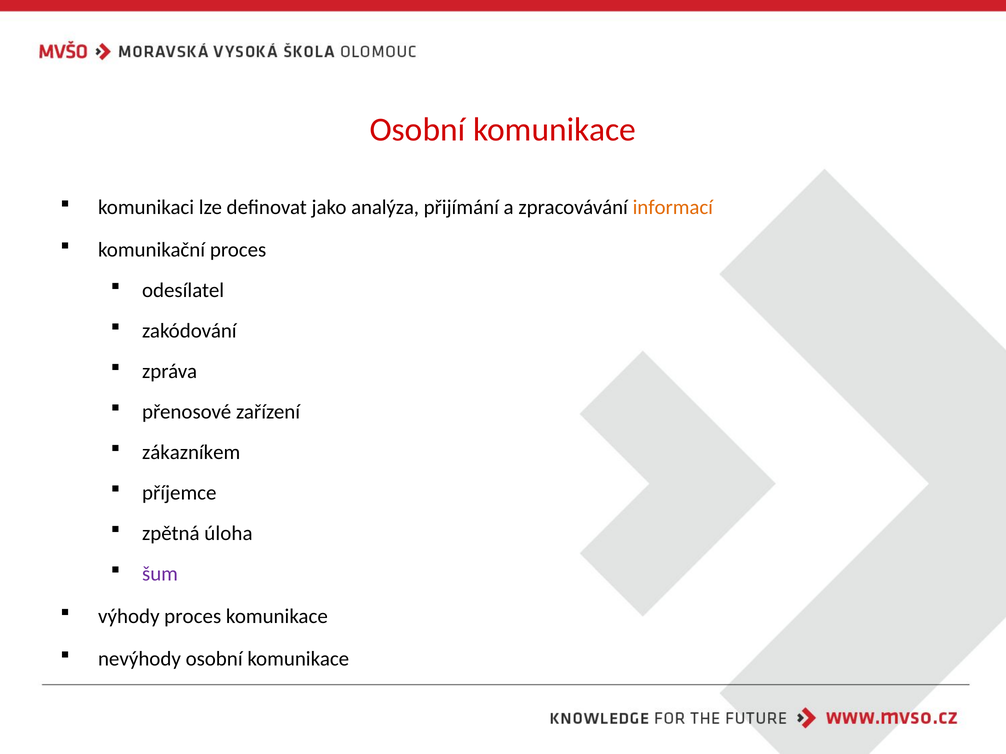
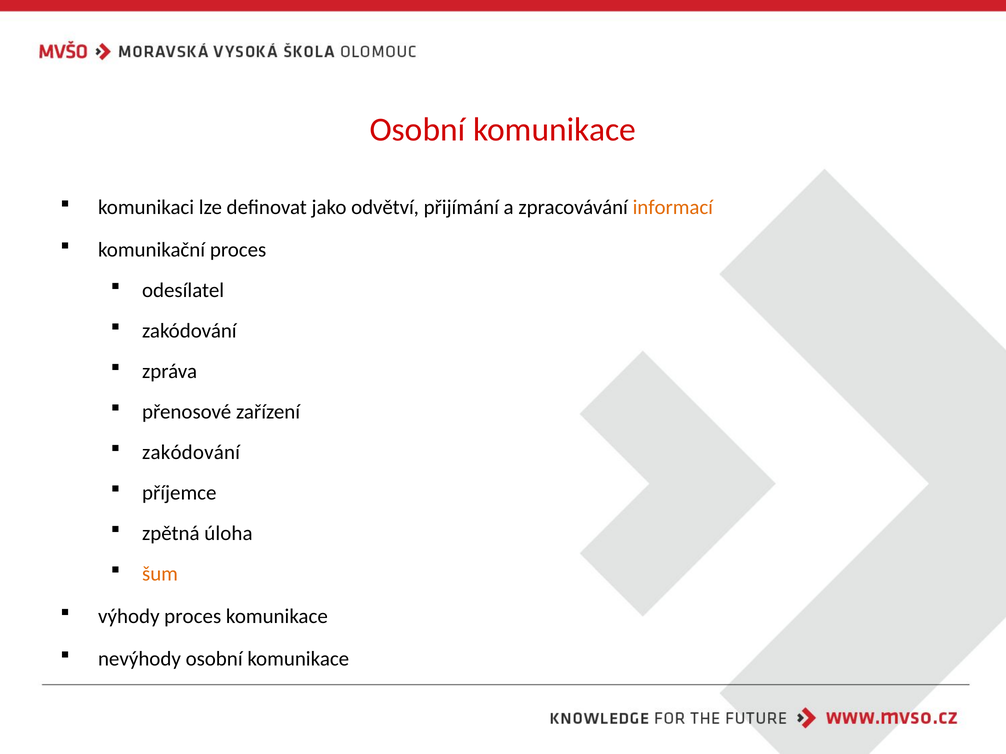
analýza: analýza -> odvětví
zákazníkem at (191, 453): zákazníkem -> zakódování
šum colour: purple -> orange
